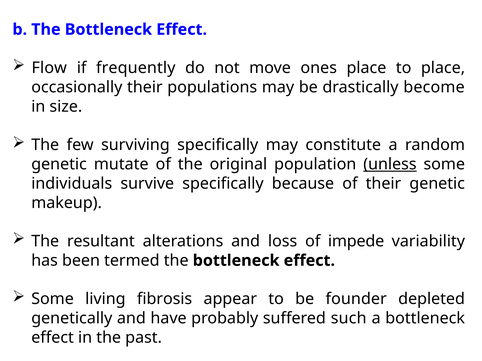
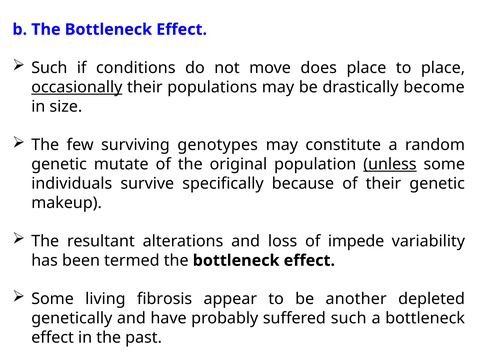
Flow at (49, 68): Flow -> Such
frequently: frequently -> conditions
ones: ones -> does
occasionally underline: none -> present
surviving specifically: specifically -> genotypes
founder: founder -> another
